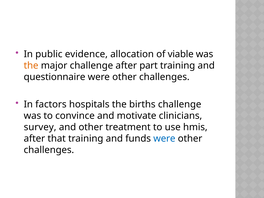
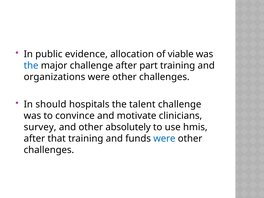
the at (31, 66) colour: orange -> blue
questionnaire: questionnaire -> organizations
factors: factors -> should
births: births -> talent
treatment: treatment -> absolutely
